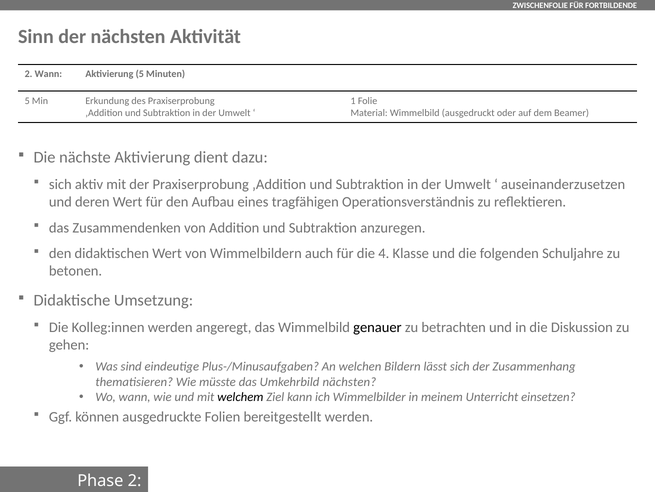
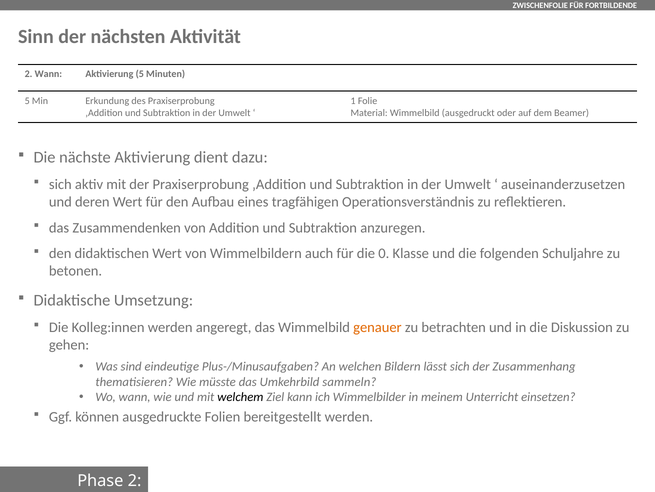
4: 4 -> 0
genauer colour: black -> orange
Umkehrbild nächsten: nächsten -> sammeln
